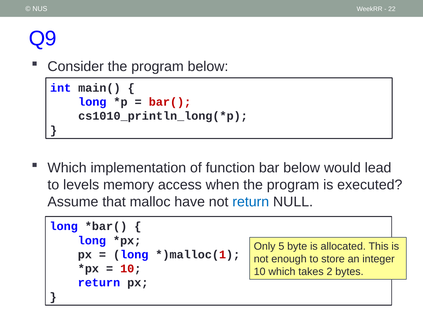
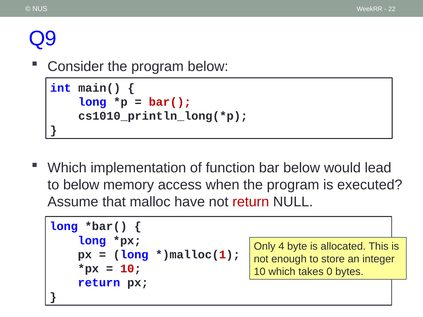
to levels: levels -> below
return at (251, 202) colour: blue -> red
5: 5 -> 4
2: 2 -> 0
